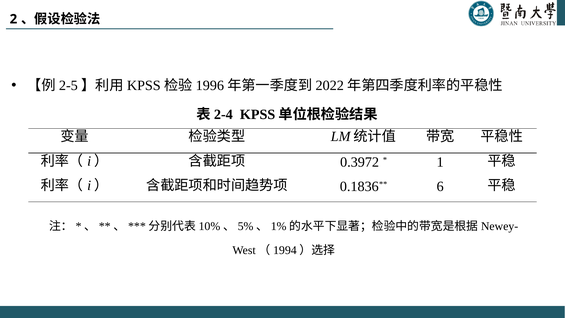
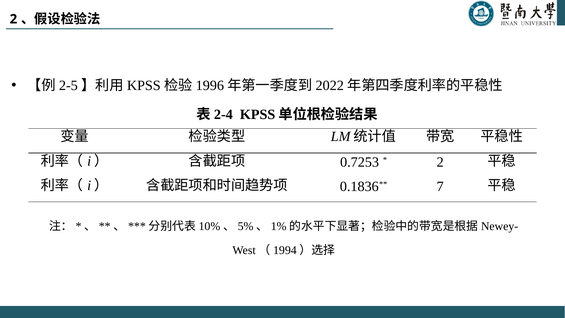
0.3972: 0.3972 -> 0.7253
1 at (440, 162): 1 -> 2
6: 6 -> 7
